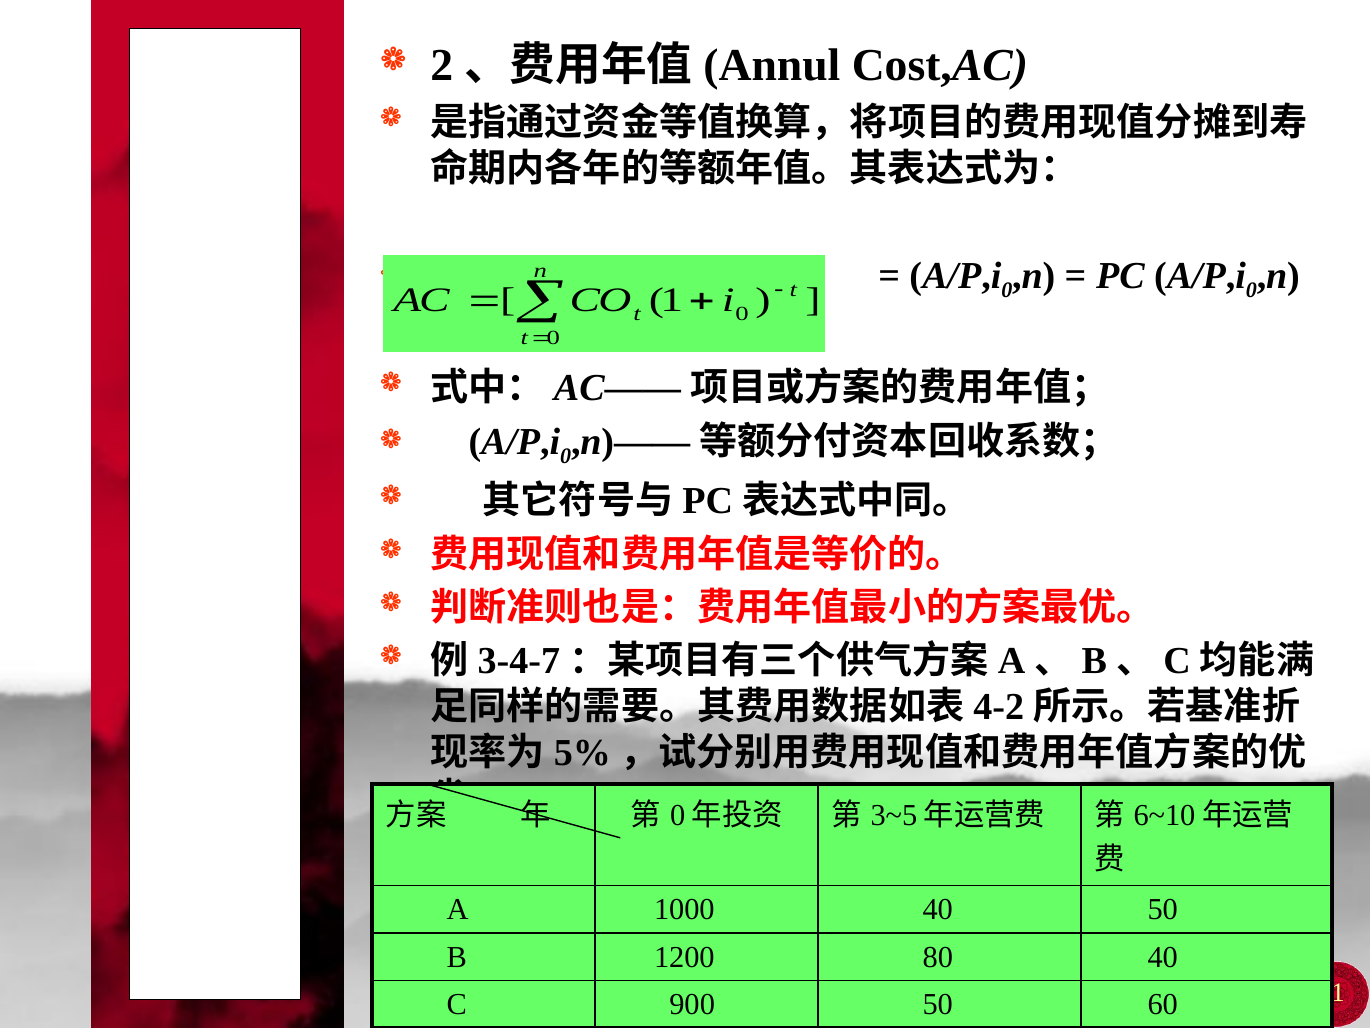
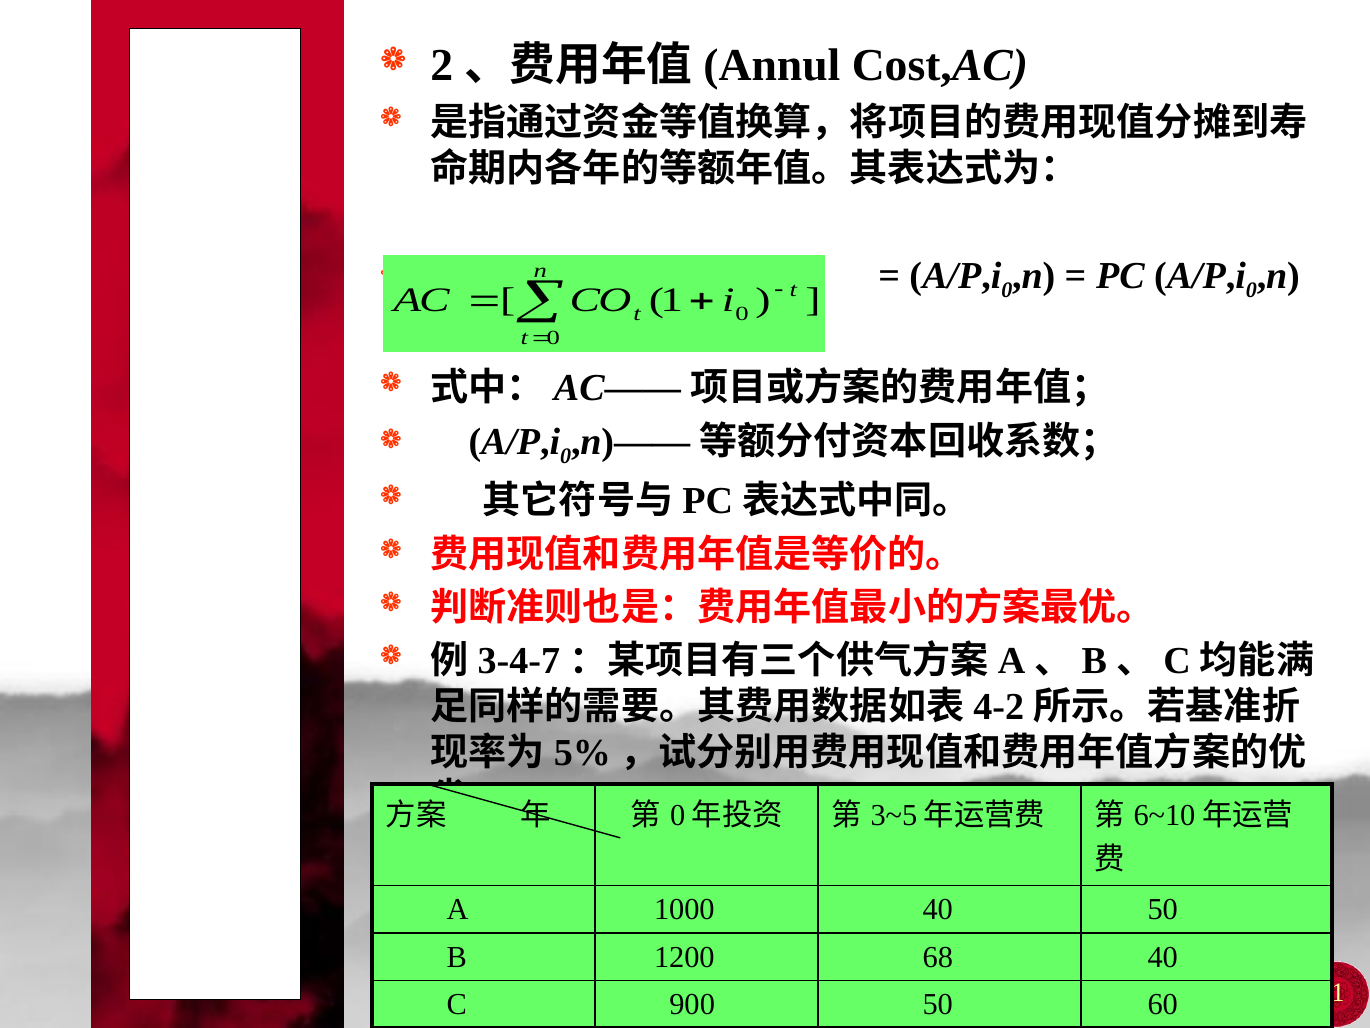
80: 80 -> 68
